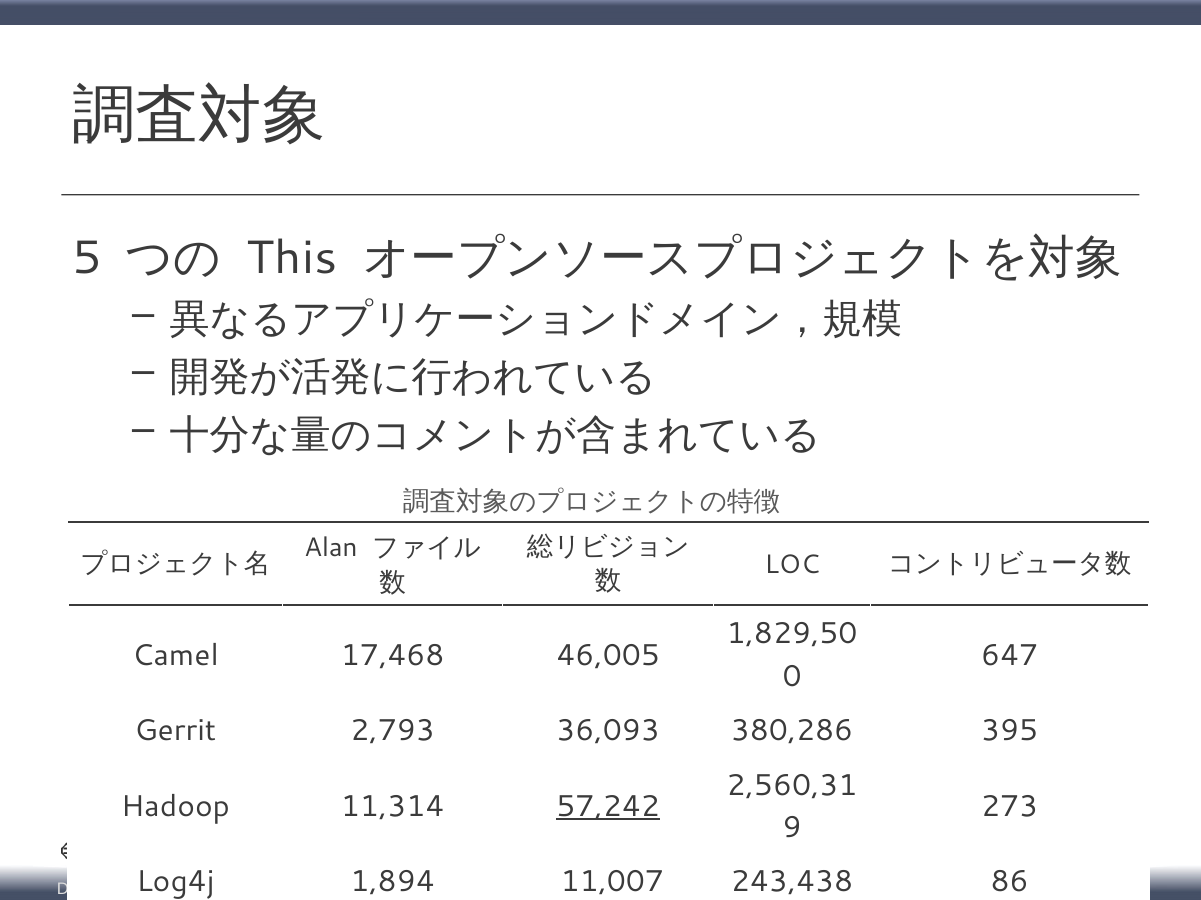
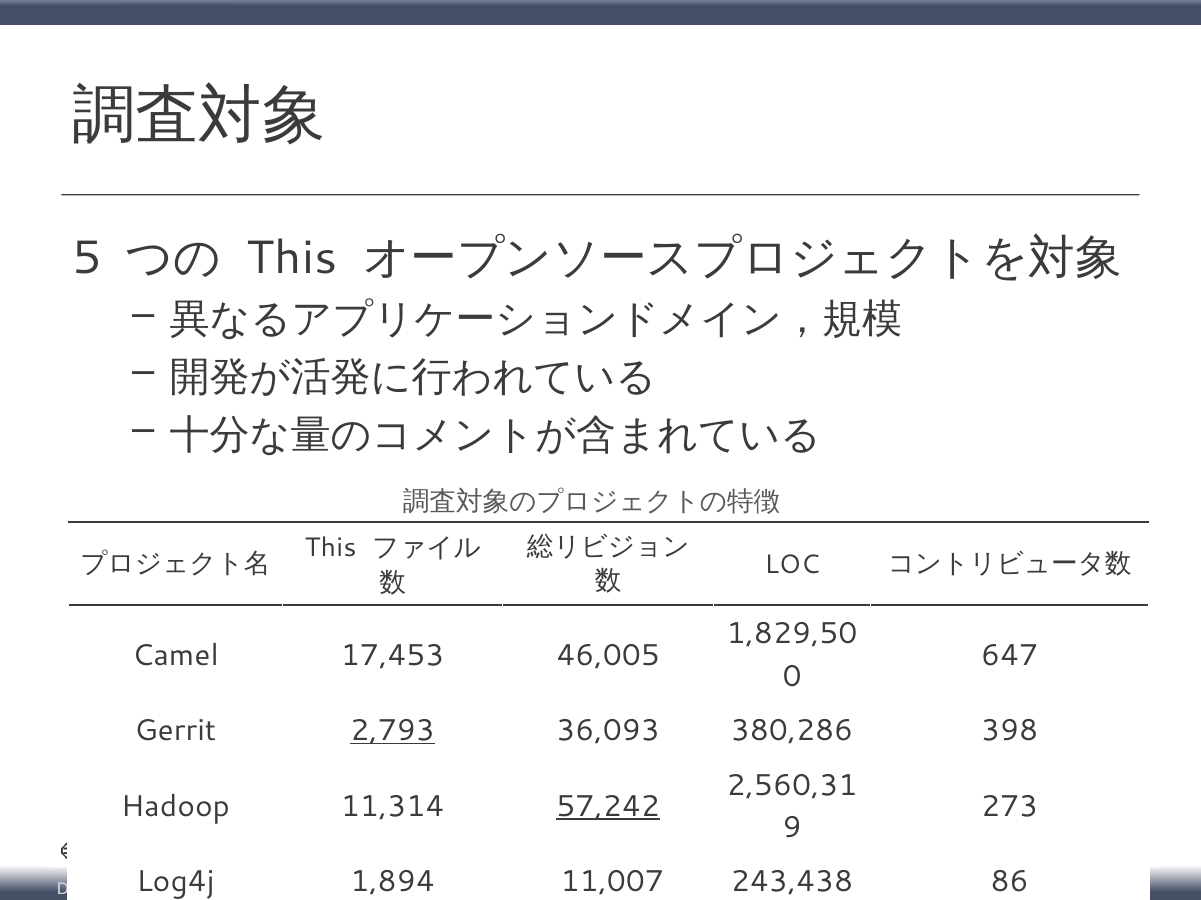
Alan at (331, 549): Alan -> This
17,468: 17,468 -> 17,453
2,793 underline: none -> present
395: 395 -> 398
